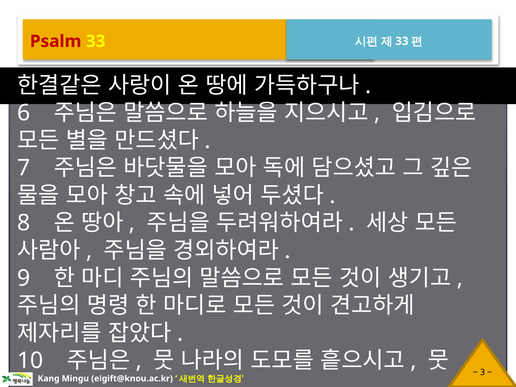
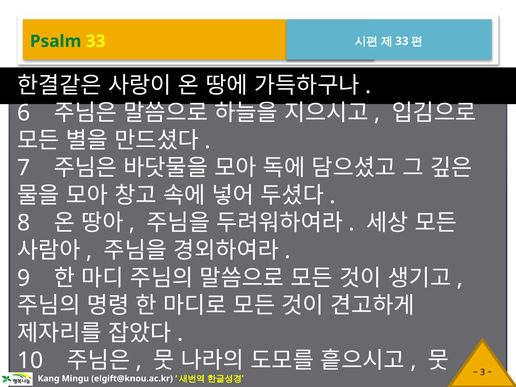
Psalm colour: red -> green
